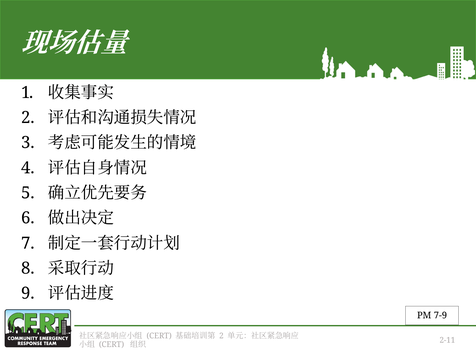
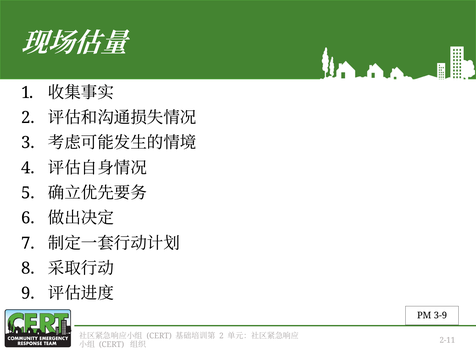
7-9: 7-9 -> 3-9
